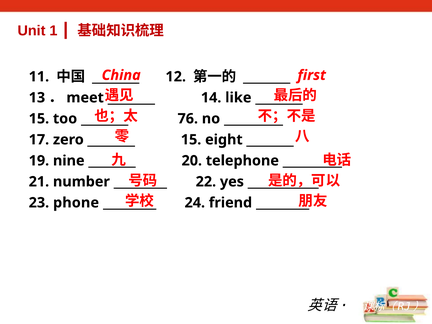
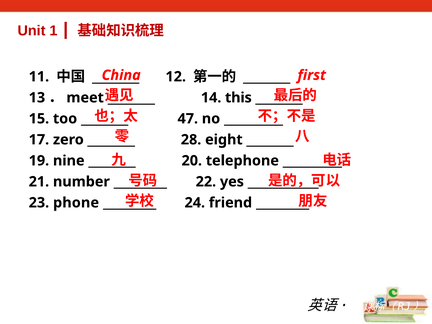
like: like -> this
76: 76 -> 47
15 at (191, 140): 15 -> 28
